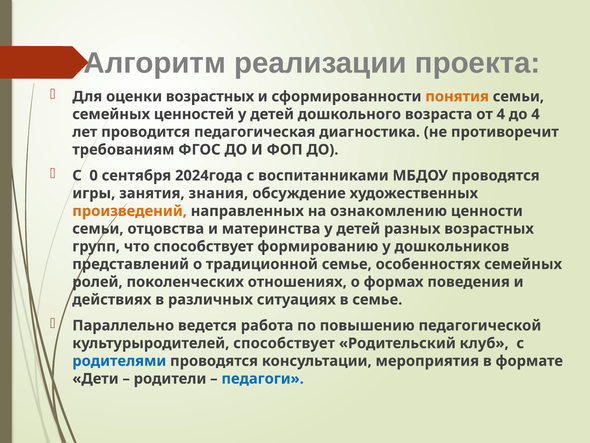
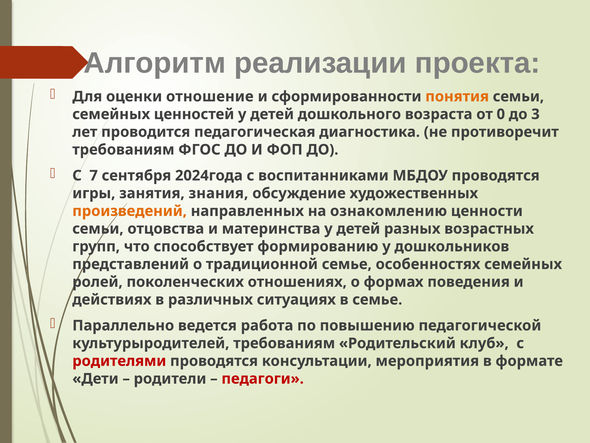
оценки возрастных: возрастных -> отношение
от 4: 4 -> 0
до 4: 4 -> 3
0: 0 -> 7
культурыродителей способствует: способствует -> требованиям
родителями colour: blue -> red
педагоги colour: blue -> red
